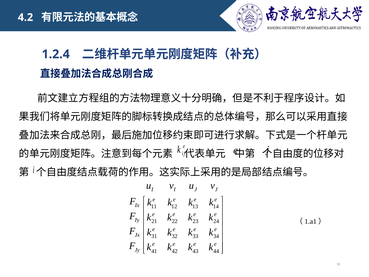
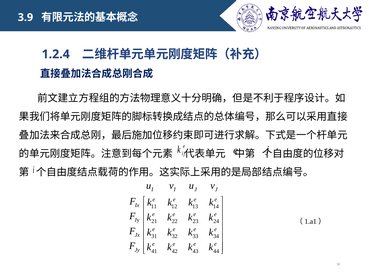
4.2: 4.2 -> 3.9
